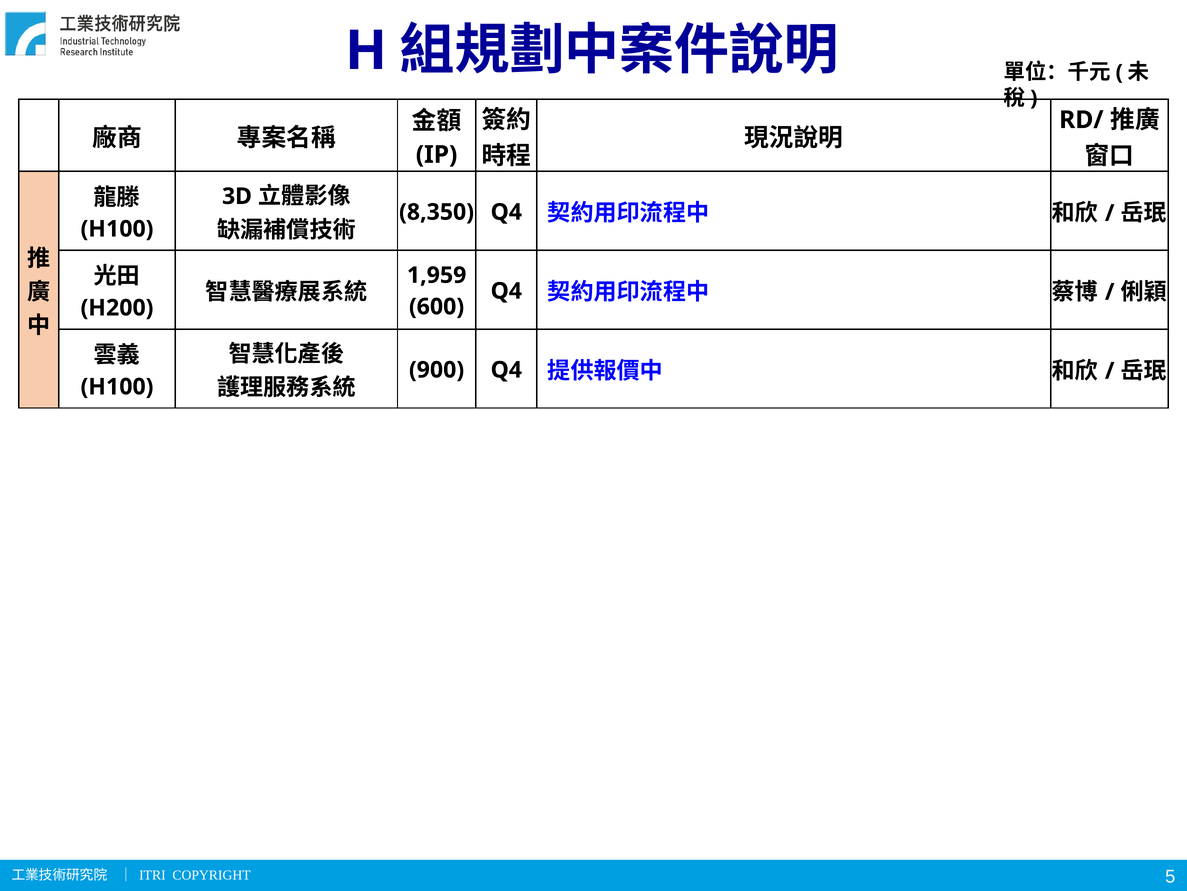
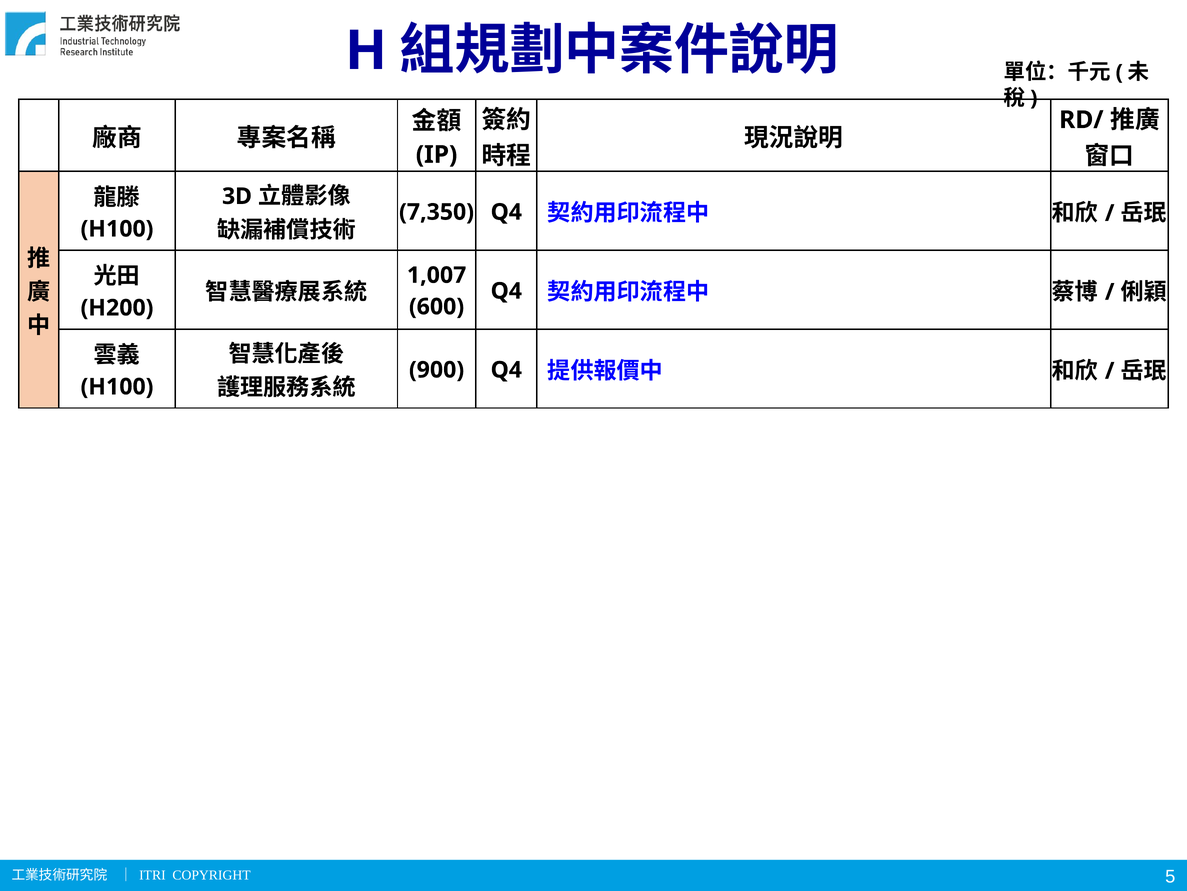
8,350: 8,350 -> 7,350
1,959: 1,959 -> 1,007
